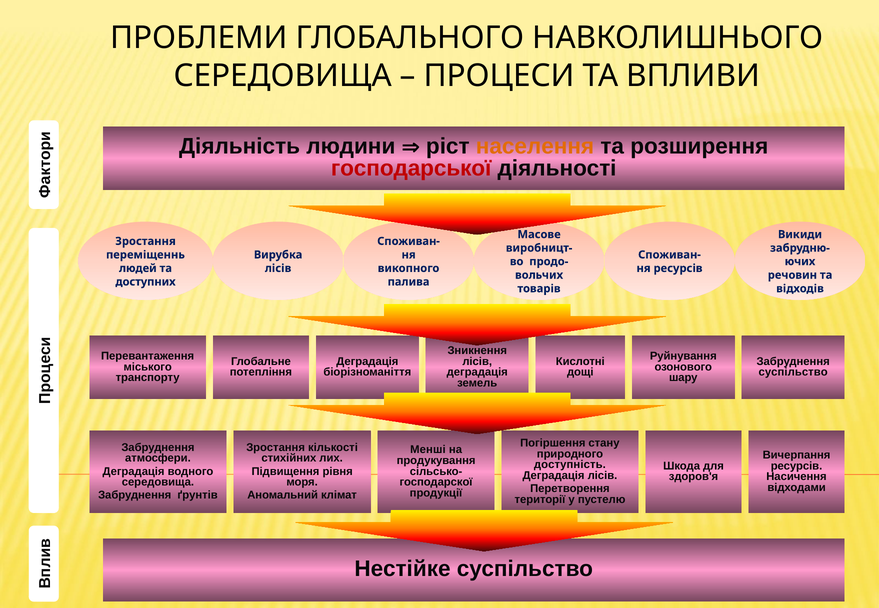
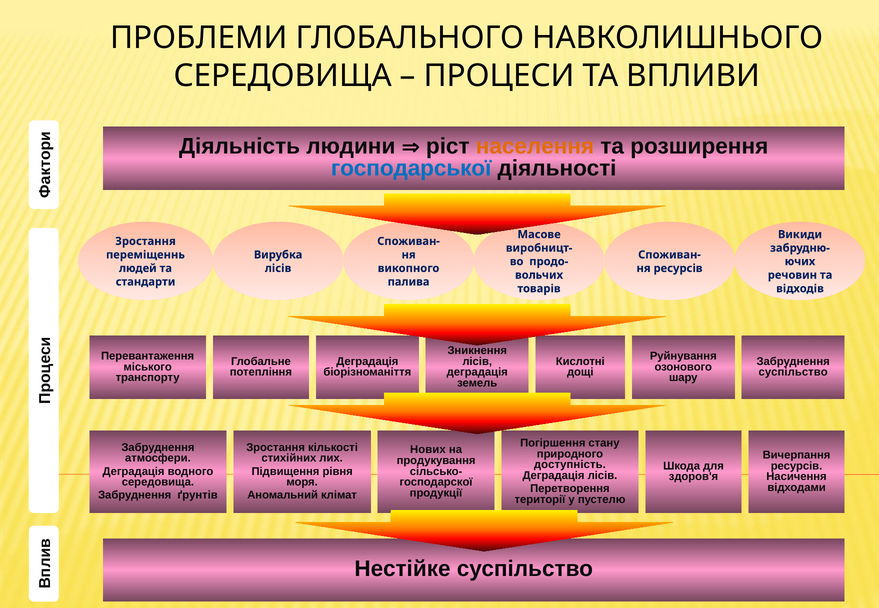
господарської colour: red -> blue
доступних: доступних -> стандарти
Менші: Менші -> Нових
